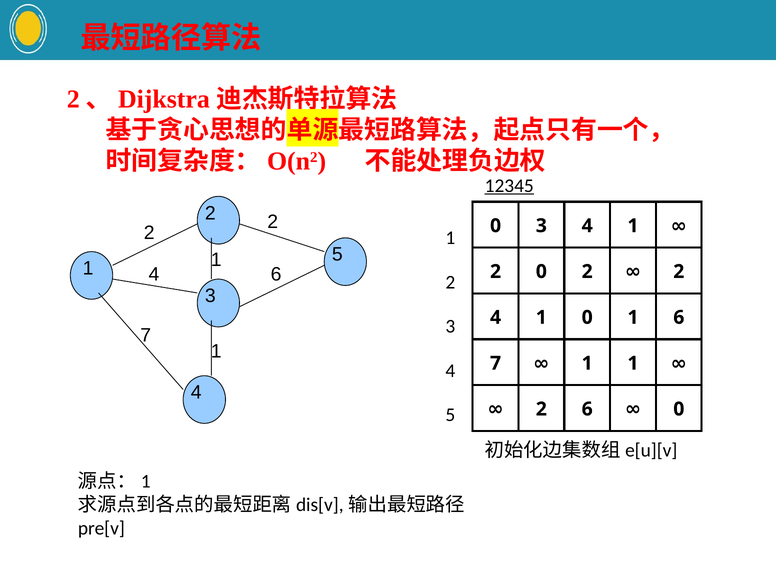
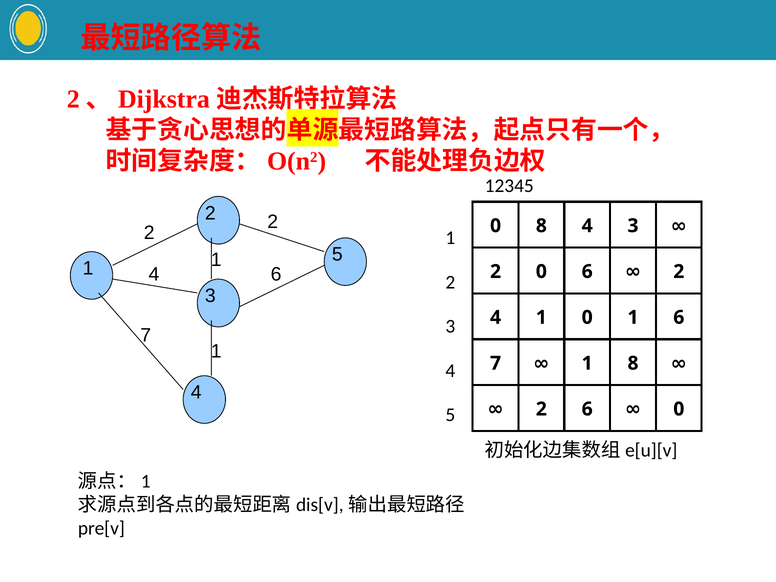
12345 underline: present -> none
0 3: 3 -> 8
1 at (633, 226): 1 -> 3
0 2: 2 -> 6
1 at (633, 363): 1 -> 8
